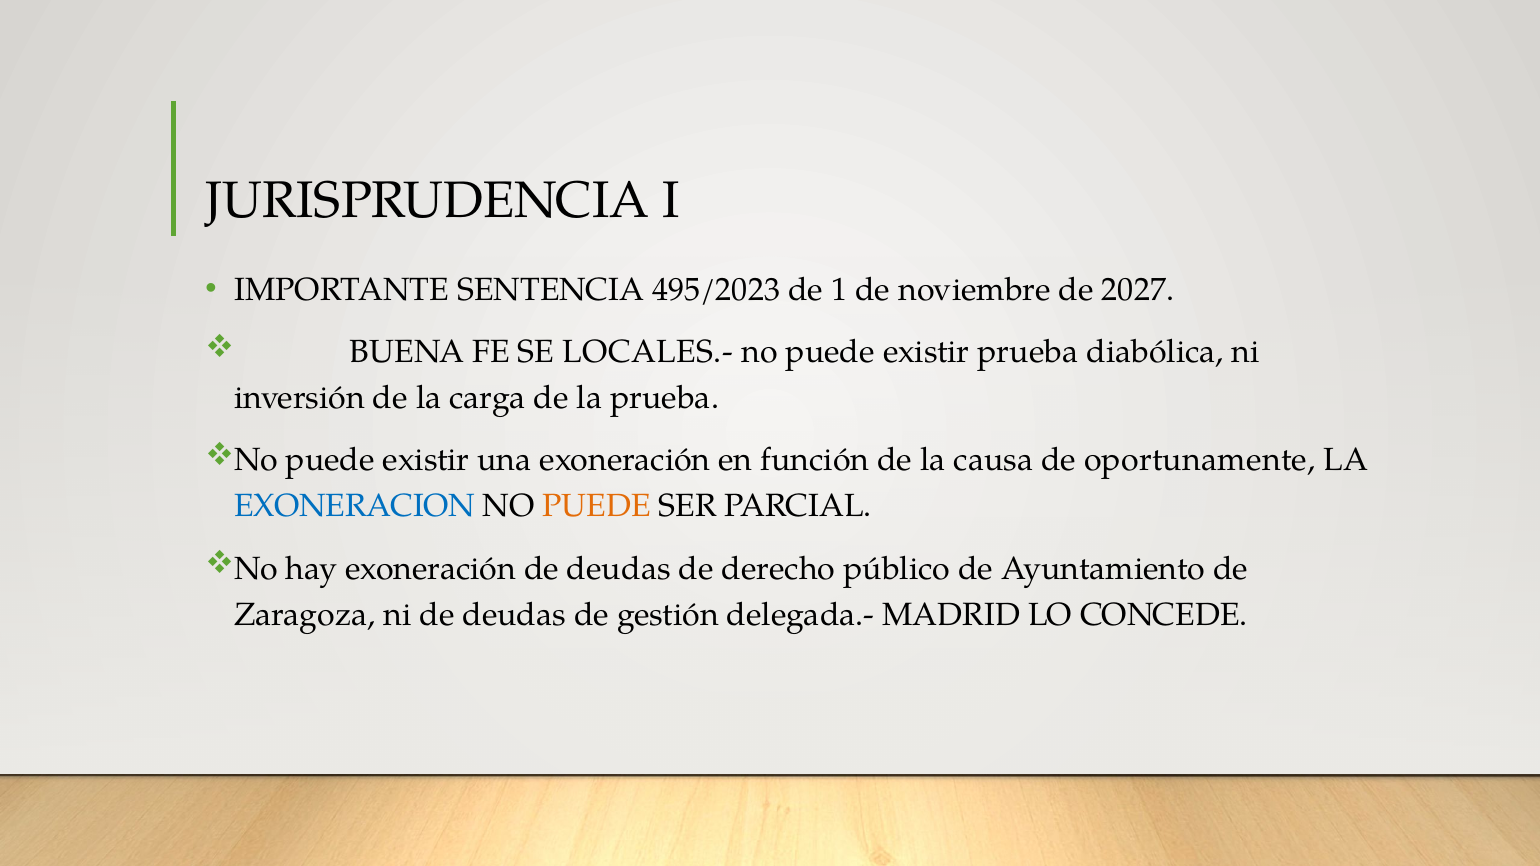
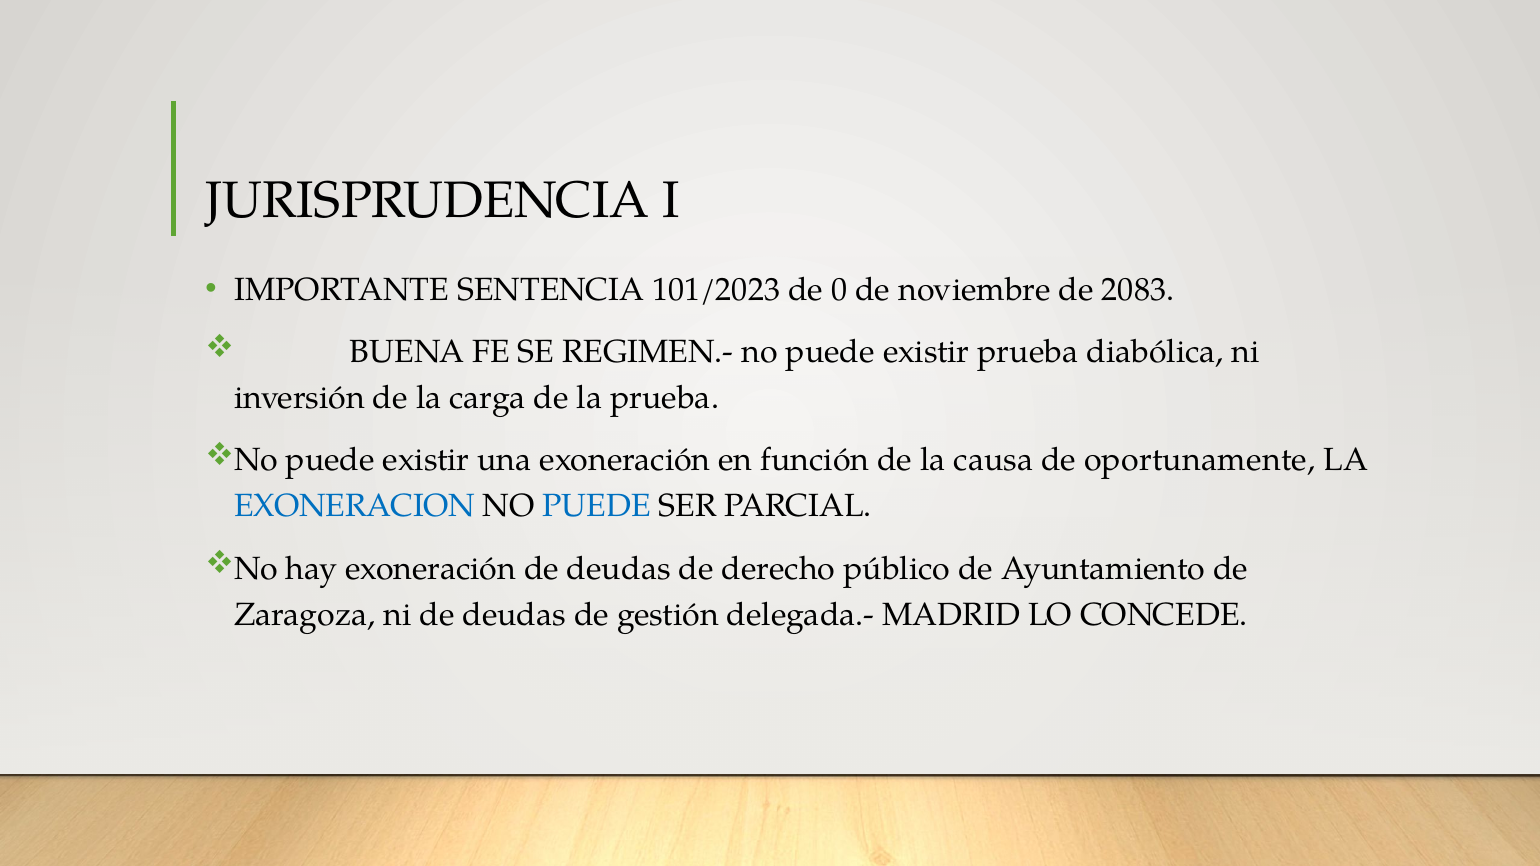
495/2023: 495/2023 -> 101/2023
1: 1 -> 0
2027: 2027 -> 2083
LOCALES.-: LOCALES.- -> REGIMEN.-
PUEDE at (597, 506) colour: orange -> blue
